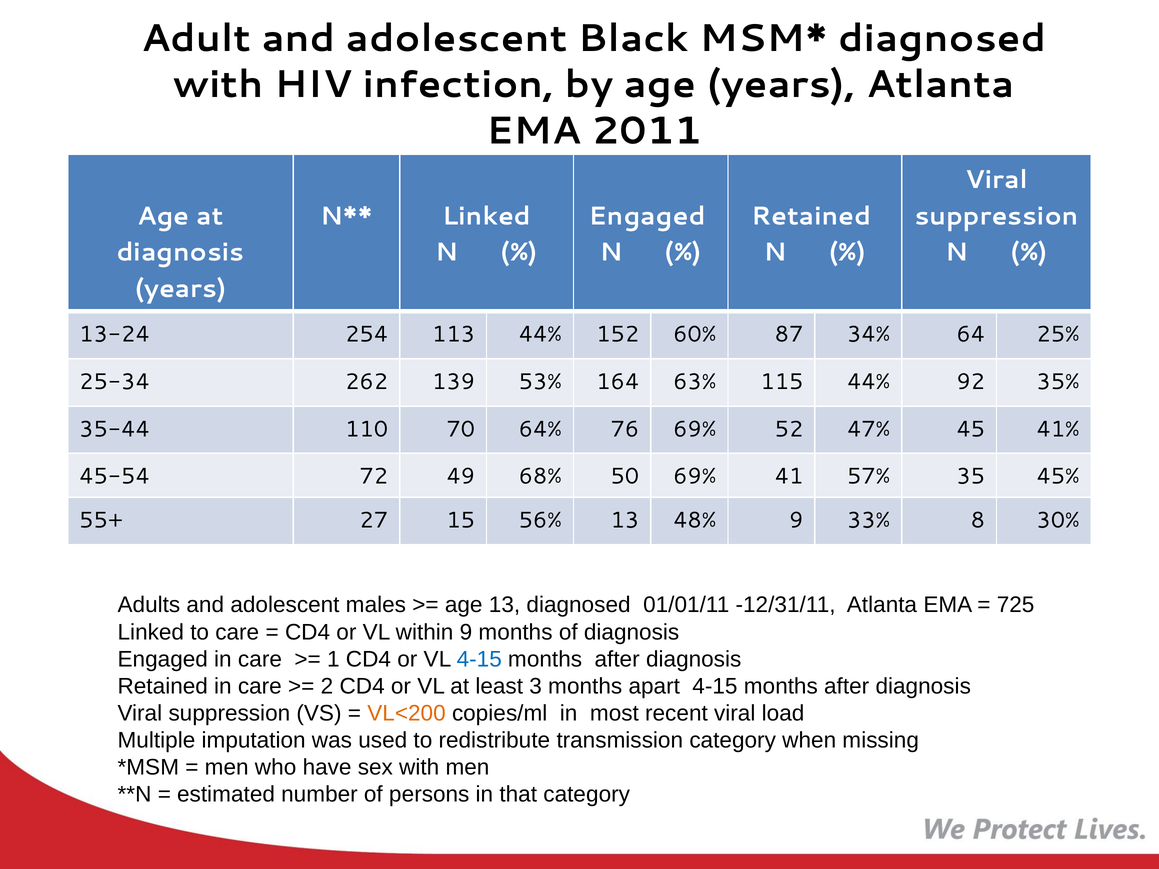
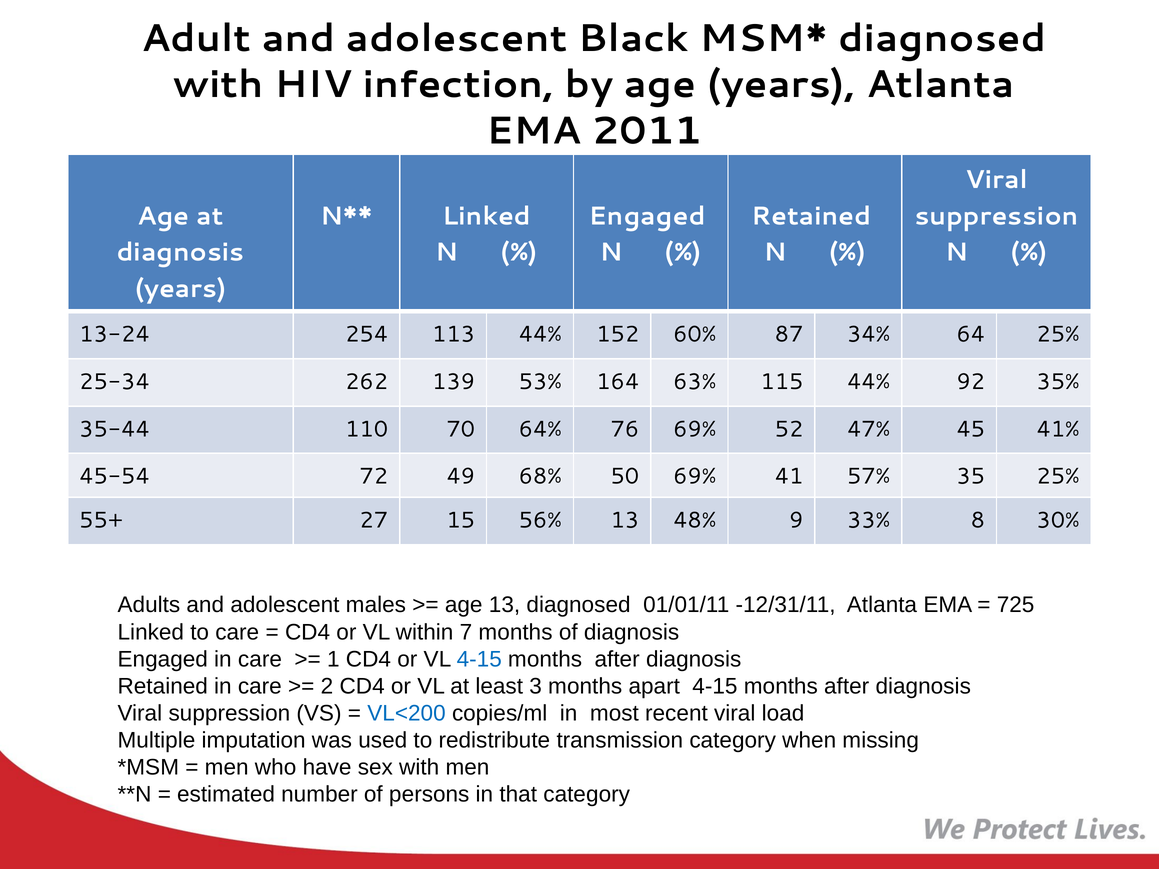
35 45%: 45% -> 25%
within 9: 9 -> 7
VL<200 colour: orange -> blue
